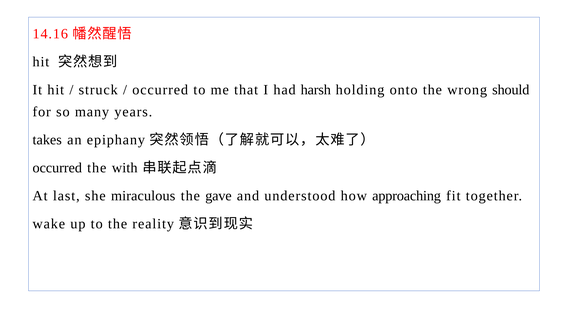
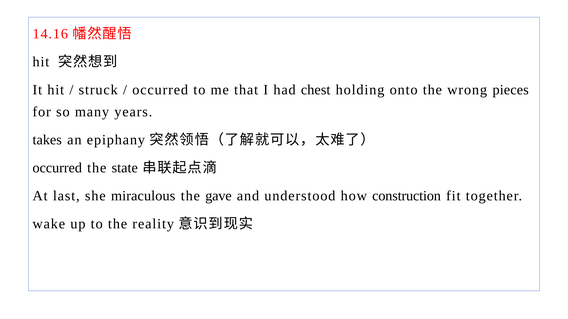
harsh: harsh -> chest
should: should -> pieces
with: with -> state
approaching: approaching -> construction
